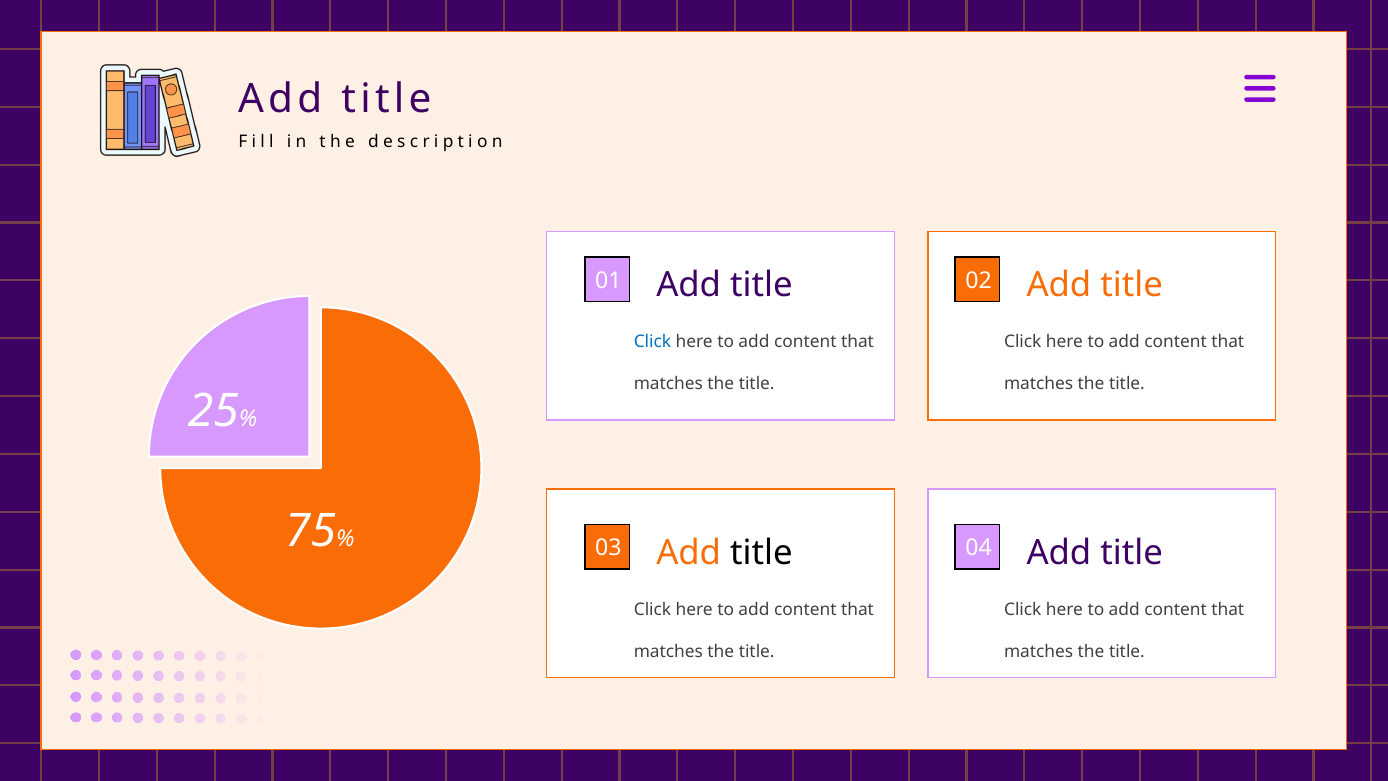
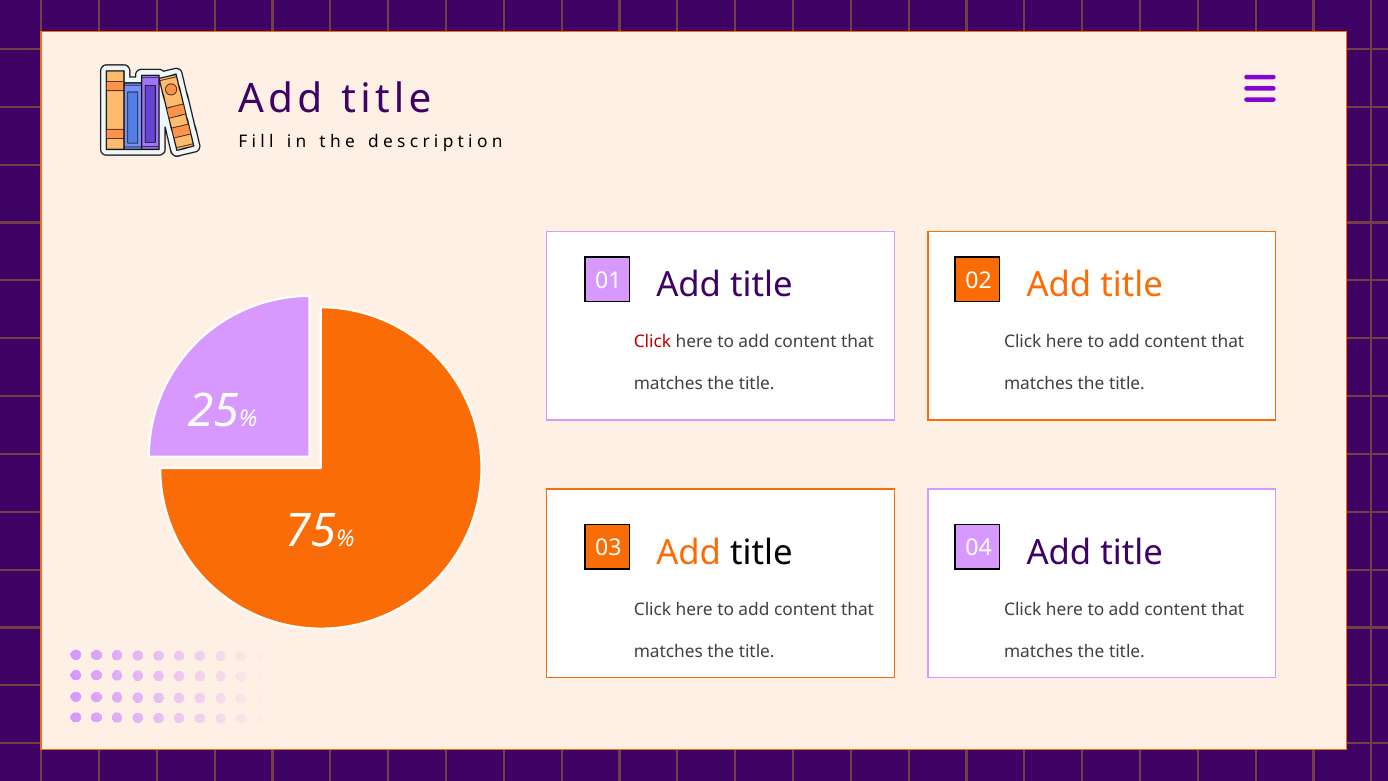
Click at (653, 342) colour: blue -> red
